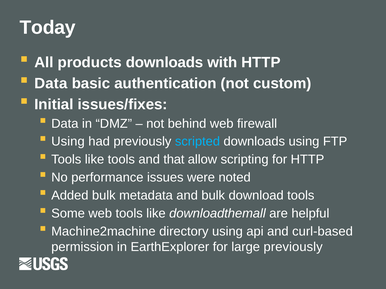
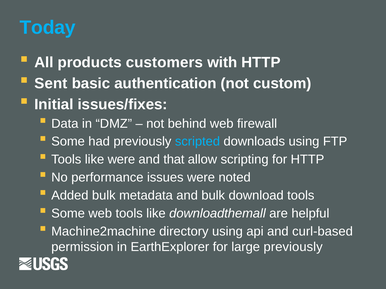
Today colour: white -> light blue
products downloads: downloads -> customers
Data at (51, 84): Data -> Sent
Using at (68, 142): Using -> Some
like tools: tools -> were
